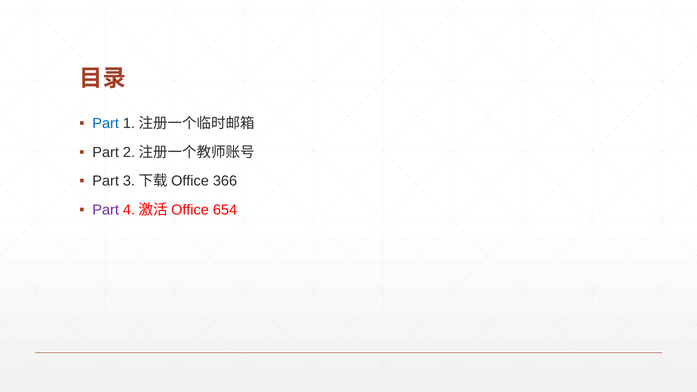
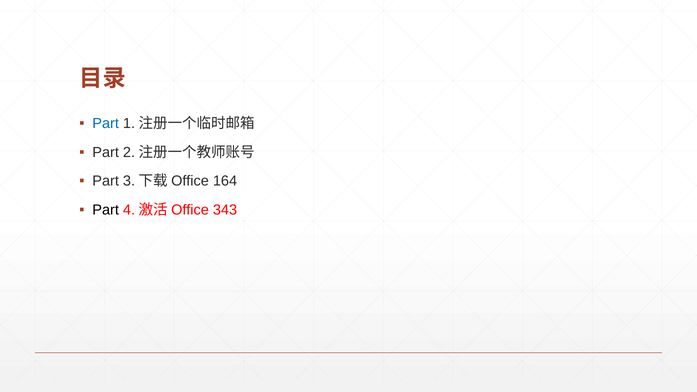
366: 366 -> 164
Part at (106, 210) colour: purple -> black
654: 654 -> 343
